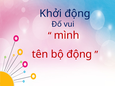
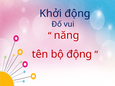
mình: mình -> năng
